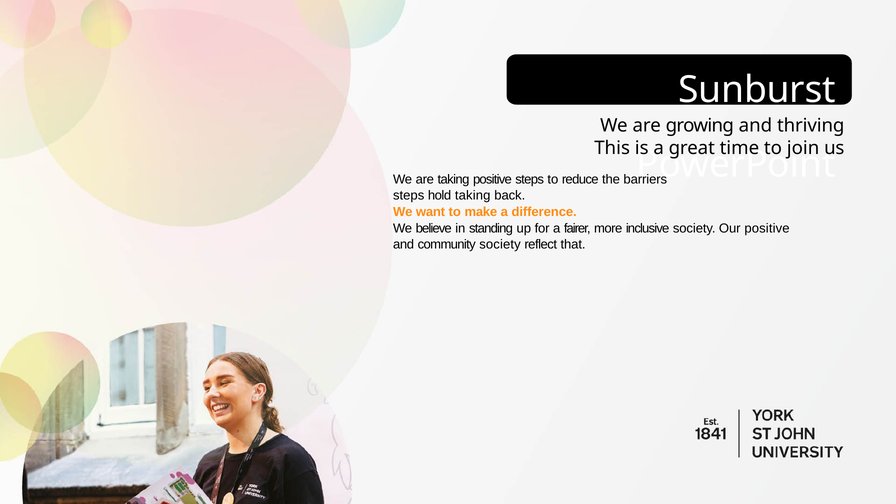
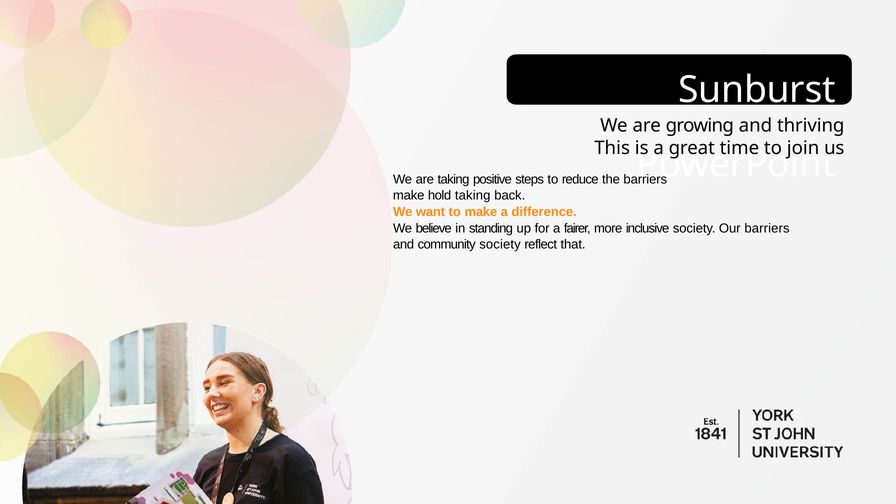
steps at (409, 195): steps -> make
Our positive: positive -> barriers
